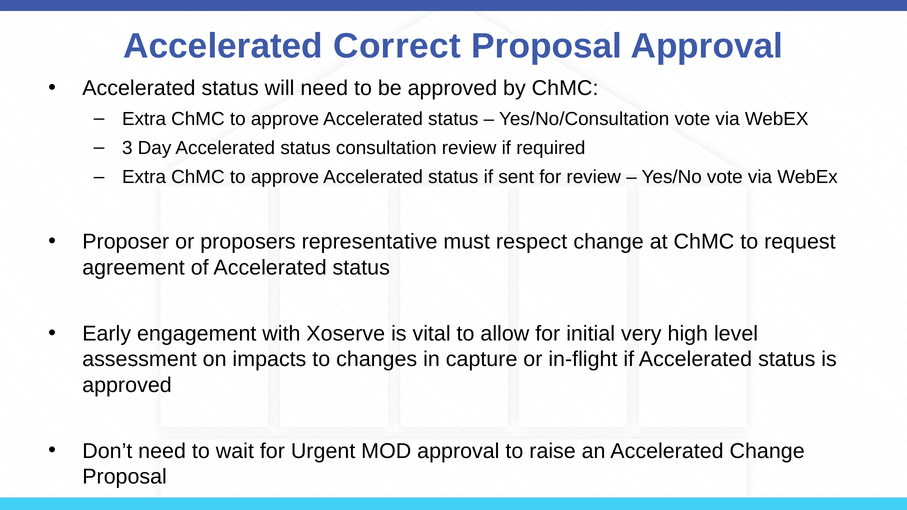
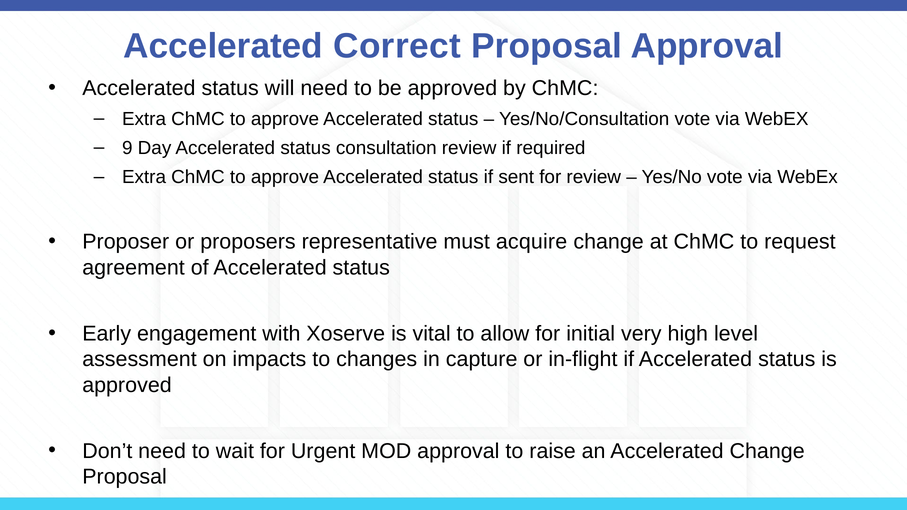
3: 3 -> 9
respect: respect -> acquire
